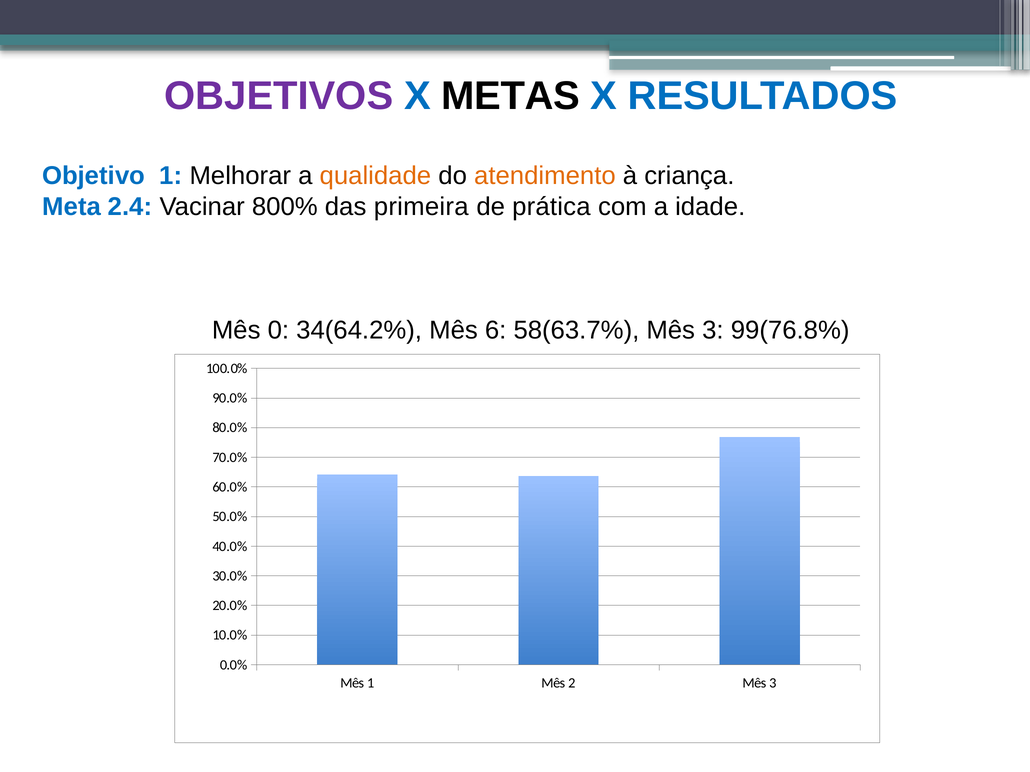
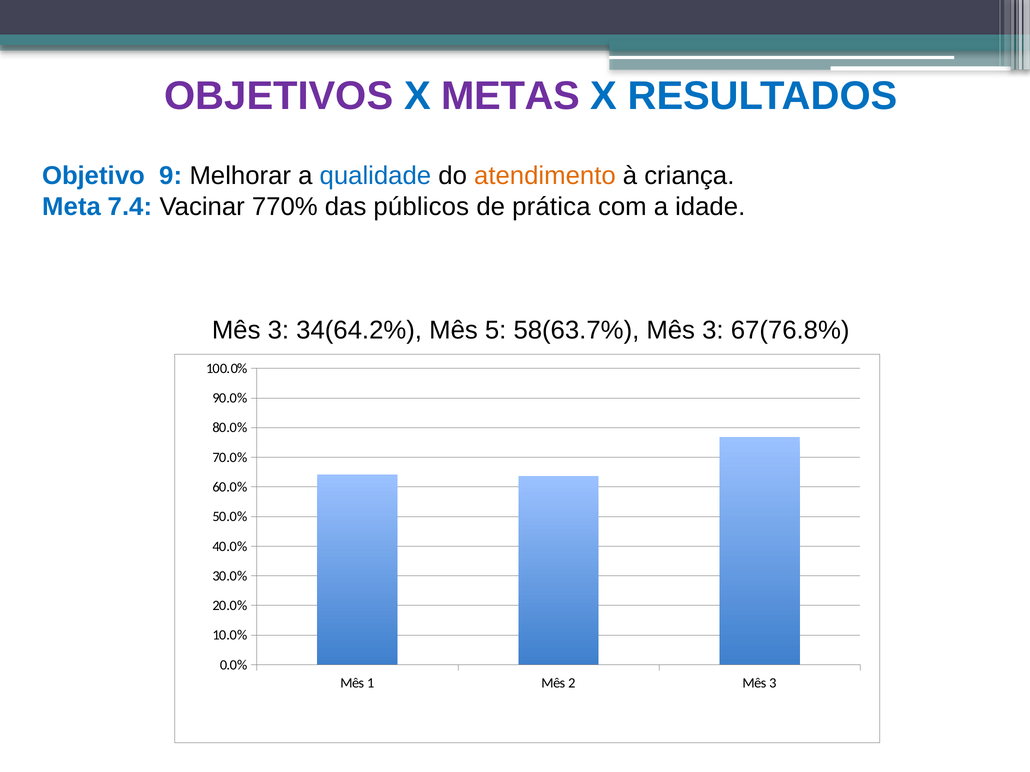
METAS colour: black -> purple
Objetivo 1: 1 -> 9
qualidade colour: orange -> blue
2.4: 2.4 -> 7.4
800%: 800% -> 770%
primeira: primeira -> públicos
0 at (278, 330): 0 -> 3
6: 6 -> 5
99(76.8%: 99(76.8% -> 67(76.8%
